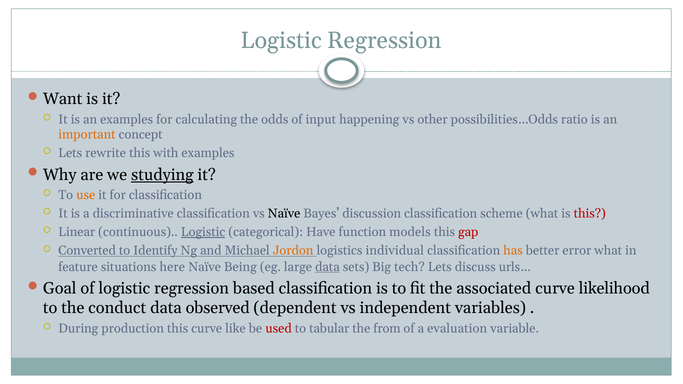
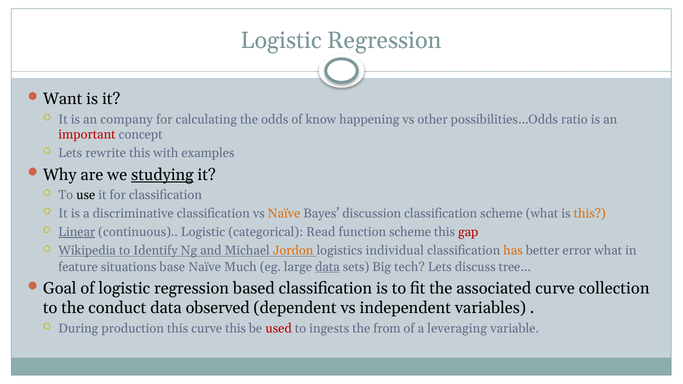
an examples: examples -> company
input: input -> know
important colour: orange -> red
use colour: orange -> black
Naïve at (284, 214) colour: black -> orange
this at (590, 214) colour: red -> orange
Linear underline: none -> present
Logistic at (203, 232) underline: present -> none
Have: Have -> Read
function models: models -> scheme
Converted: Converted -> Wikipedia
here: here -> base
Being: Being -> Much
urls…: urls… -> tree…
likelihood: likelihood -> collection
curve like: like -> this
tabular: tabular -> ingests
evaluation: evaluation -> leveraging
